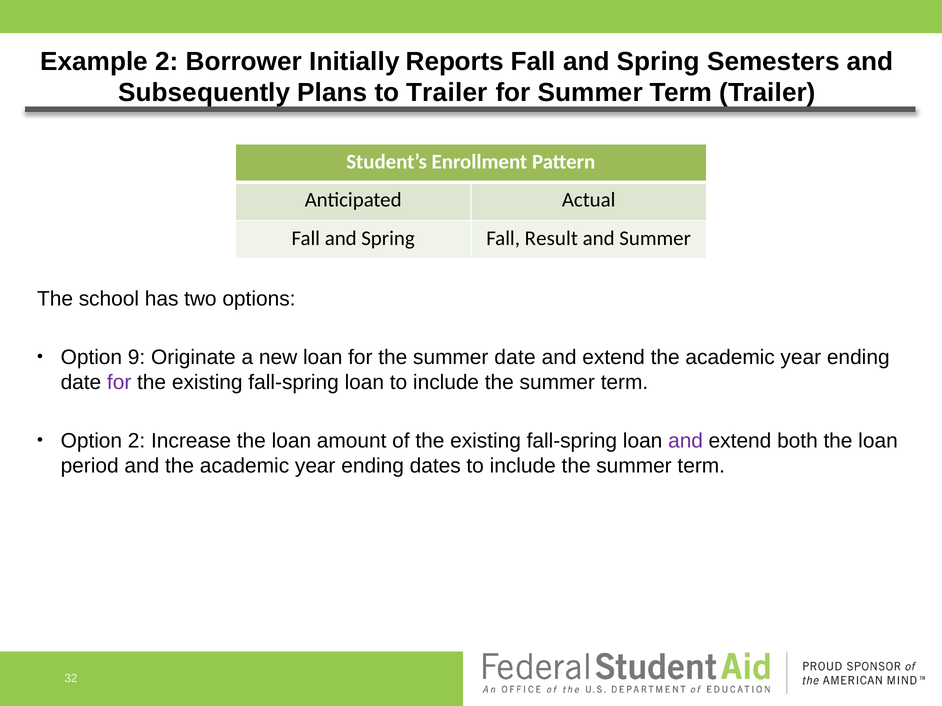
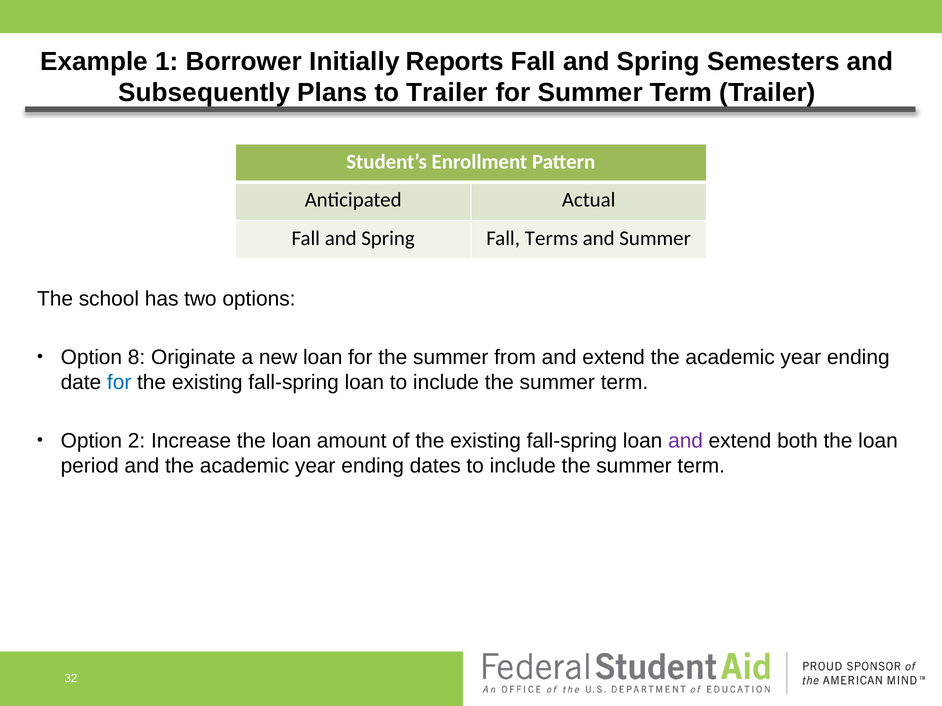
Example 2: 2 -> 1
Result: Result -> Terms
9: 9 -> 8
summer date: date -> from
for at (119, 383) colour: purple -> blue
